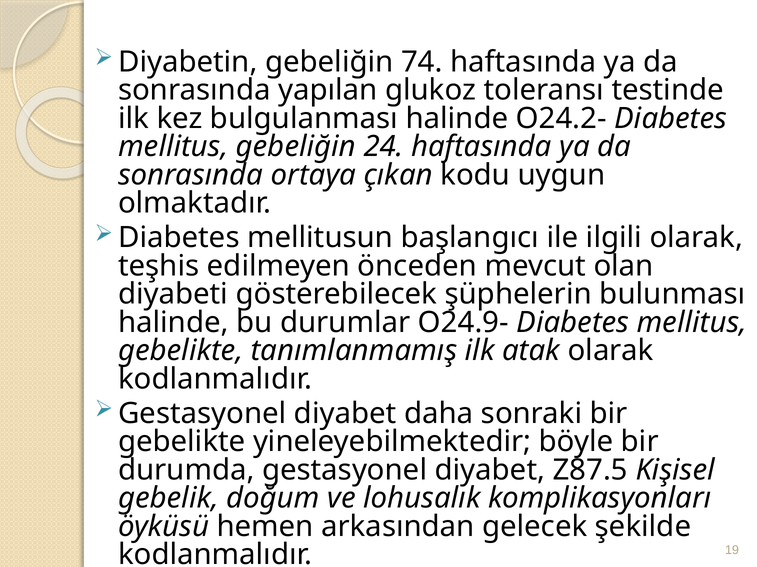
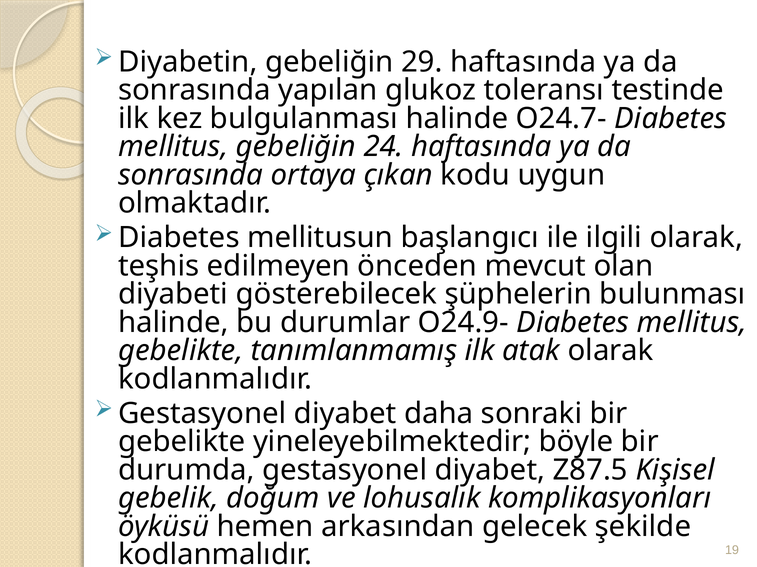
74: 74 -> 29
O24.2-: O24.2- -> O24.7-
